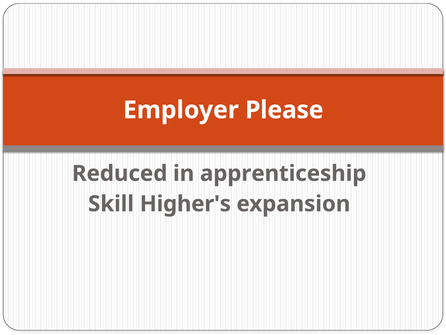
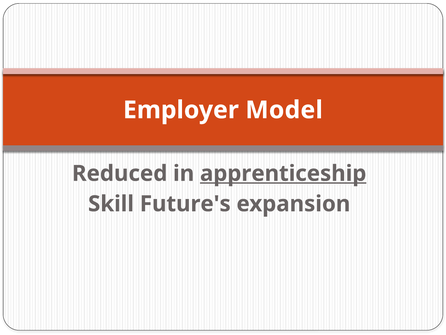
Please: Please -> Model
apprenticeship underline: none -> present
Higher's: Higher's -> Future's
